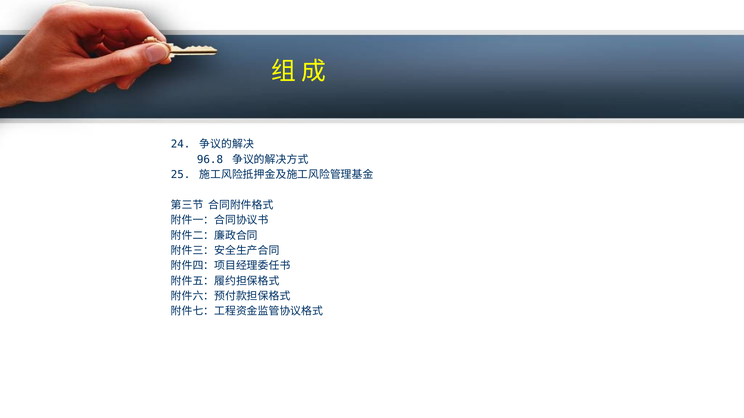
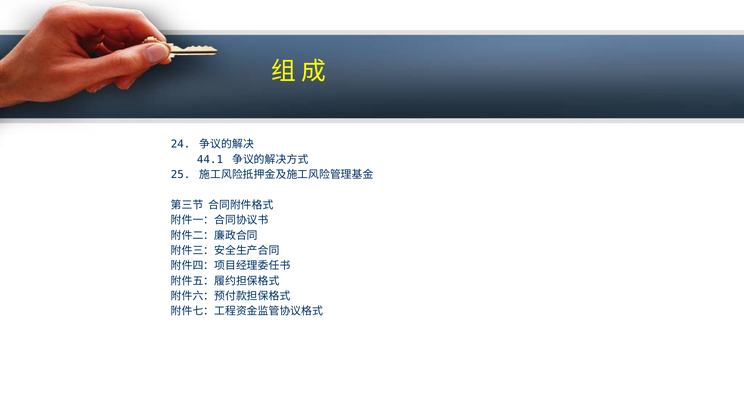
96.8: 96.8 -> 44.1
